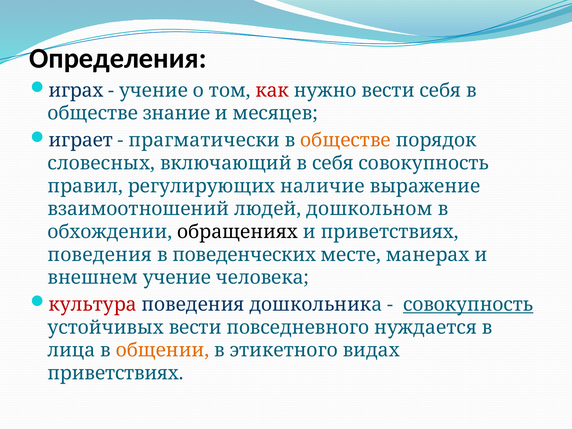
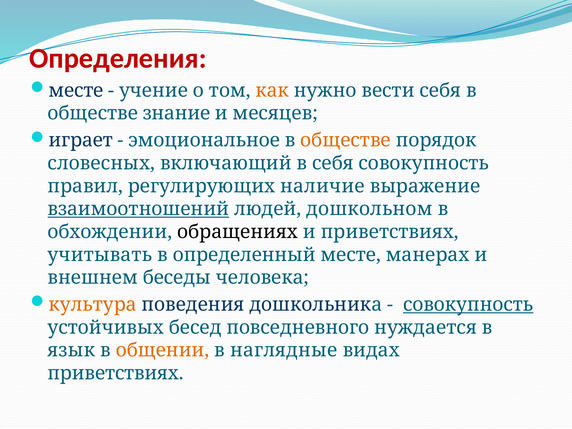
Определения colour: black -> red
играх at (76, 90): играх -> месте
как colour: red -> orange
прагматически: прагматически -> эмоциональное
взаимоотношений underline: none -> present
поведения at (100, 255): поведения -> учитывать
поведенческих: поведенческих -> определенный
внешнем учение: учение -> беседы
культура colour: red -> orange
устойчивых вести: вести -> бесед
лица: лица -> язык
этикетного: этикетного -> наглядные
